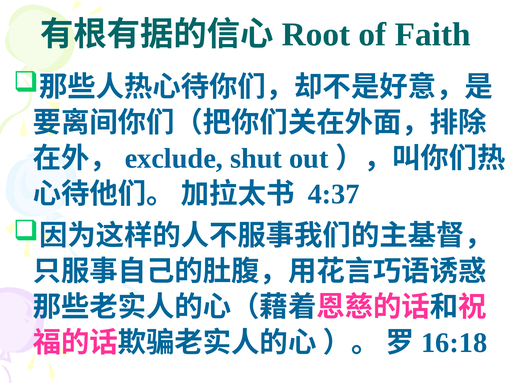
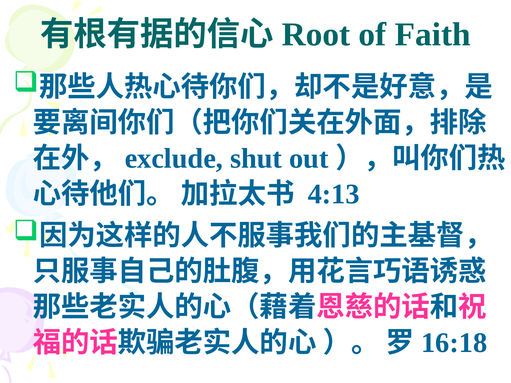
4:37: 4:37 -> 4:13
